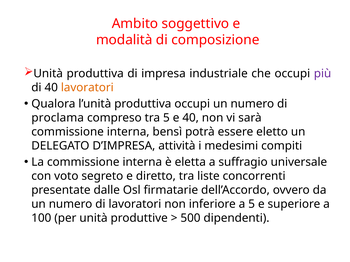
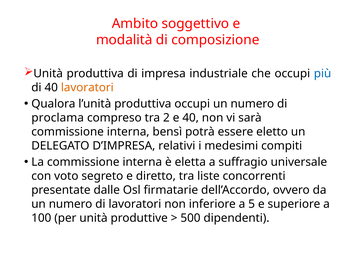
più colour: purple -> blue
tra 5: 5 -> 2
attività: attività -> relativi
